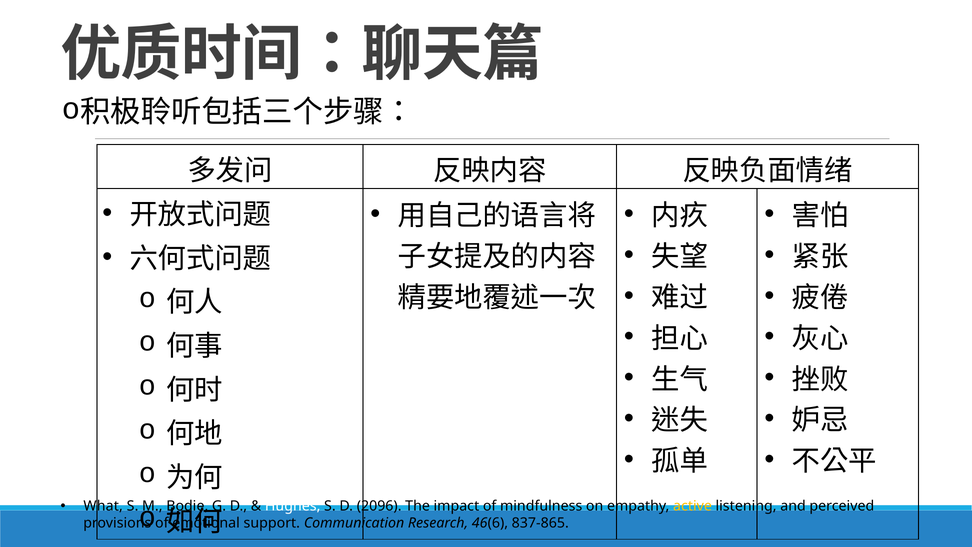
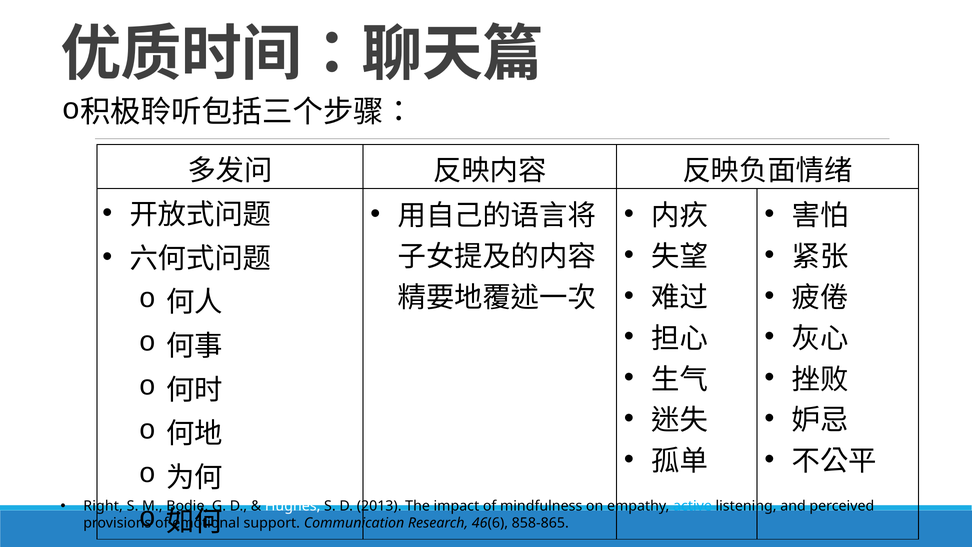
What: What -> Right
2096: 2096 -> 2013
active colour: yellow -> light blue
837-865: 837-865 -> 858-865
